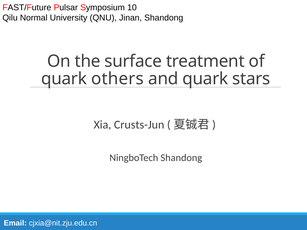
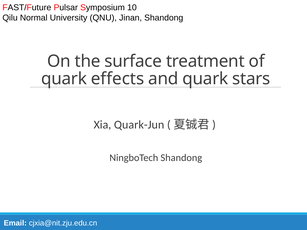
others: others -> effects
Crusts-Jun: Crusts-Jun -> Quark-Jun
